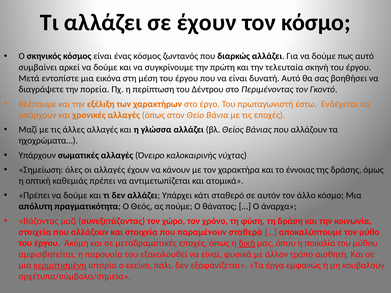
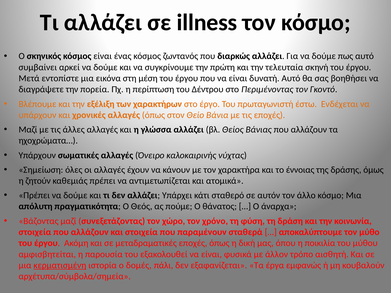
σε έχουν: έχουν -> illness
οπτική: οπτική -> ζητούν
δική underline: present -> none
εκείνο: εκείνο -> δομές
